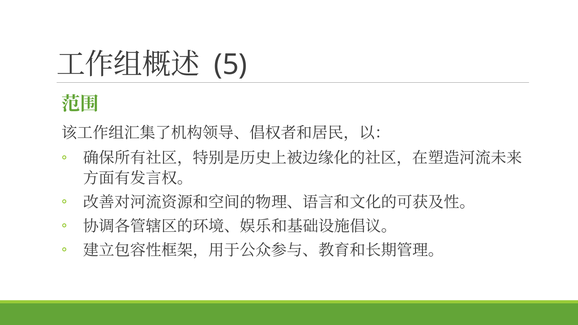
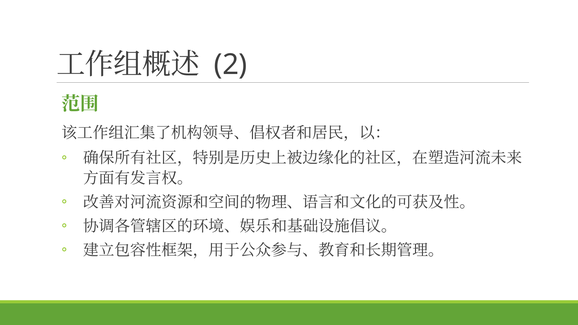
5: 5 -> 2
